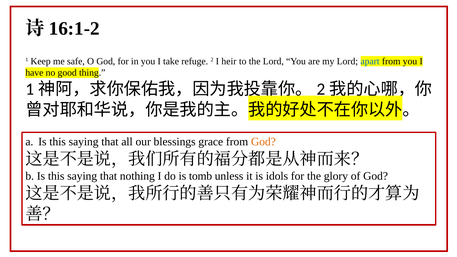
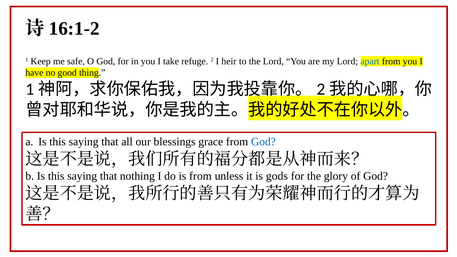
God at (263, 142) colour: orange -> blue
is tomb: tomb -> from
idols: idols -> gods
